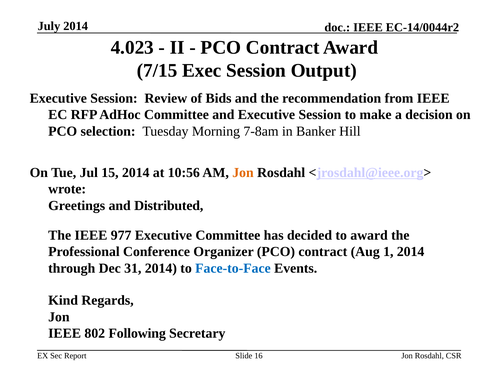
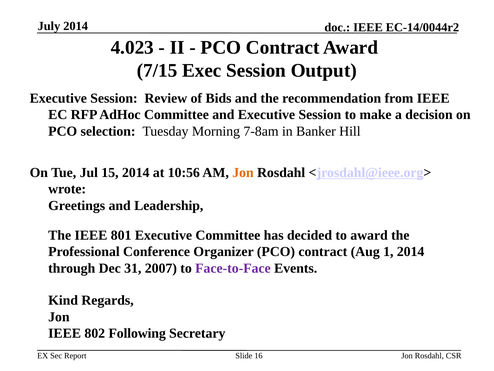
Distributed: Distributed -> Leadership
977: 977 -> 801
31 2014: 2014 -> 2007
Face-to-Face colour: blue -> purple
